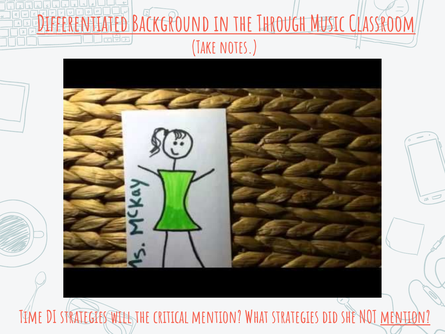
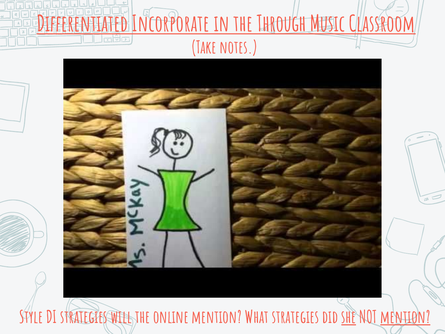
Background: Background -> Incorporate
Time: Time -> Style
critical: critical -> online
she underline: none -> present
